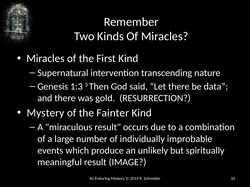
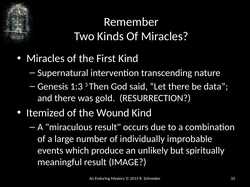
Mystery at (45, 113): Mystery -> Itemized
Fainter: Fainter -> Wound
